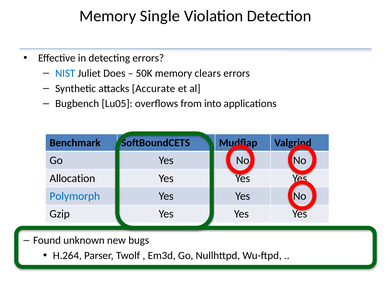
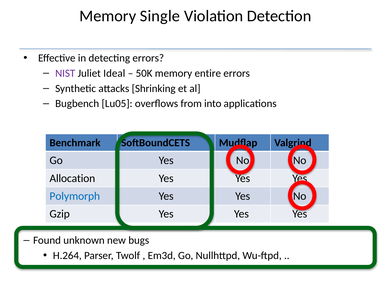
NIST colour: blue -> purple
Does: Does -> Ideal
clears: clears -> entire
Accurate: Accurate -> Shrinking
